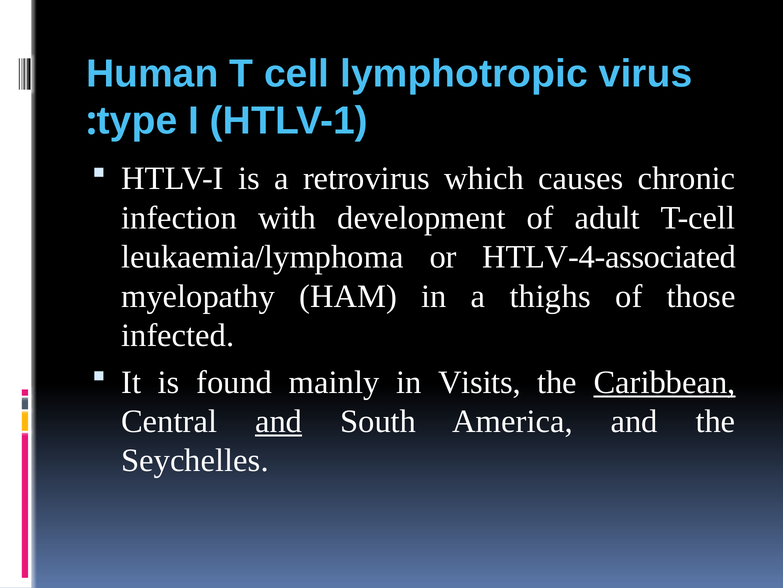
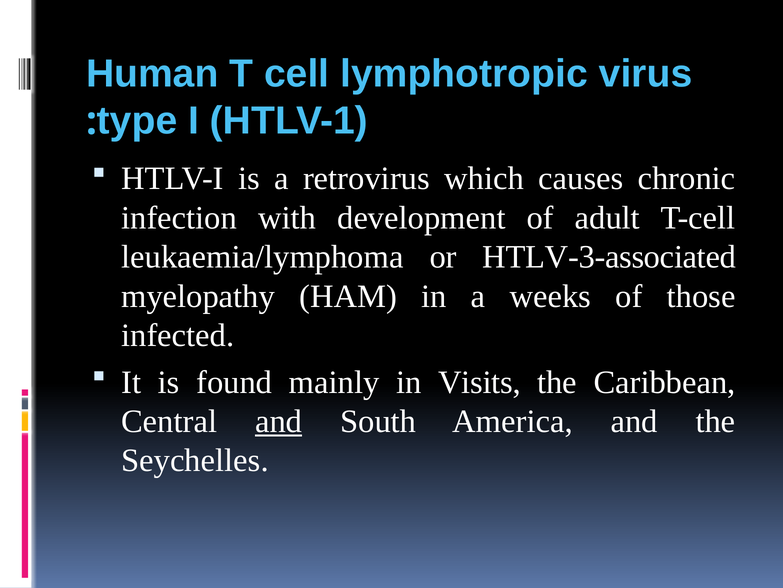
HTLV-4-associated: HTLV-4-associated -> HTLV-3-associated
thighs: thighs -> weeks
Caribbean underline: present -> none
